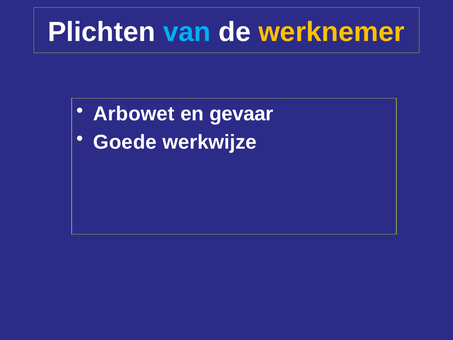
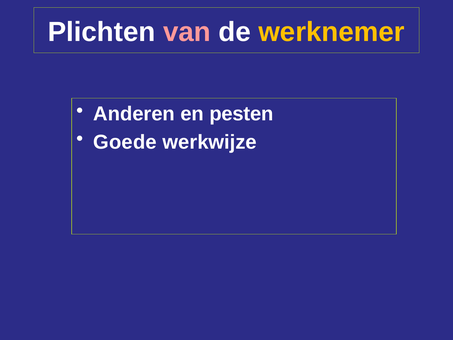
van colour: light blue -> pink
Arbowet: Arbowet -> Anderen
gevaar: gevaar -> pesten
